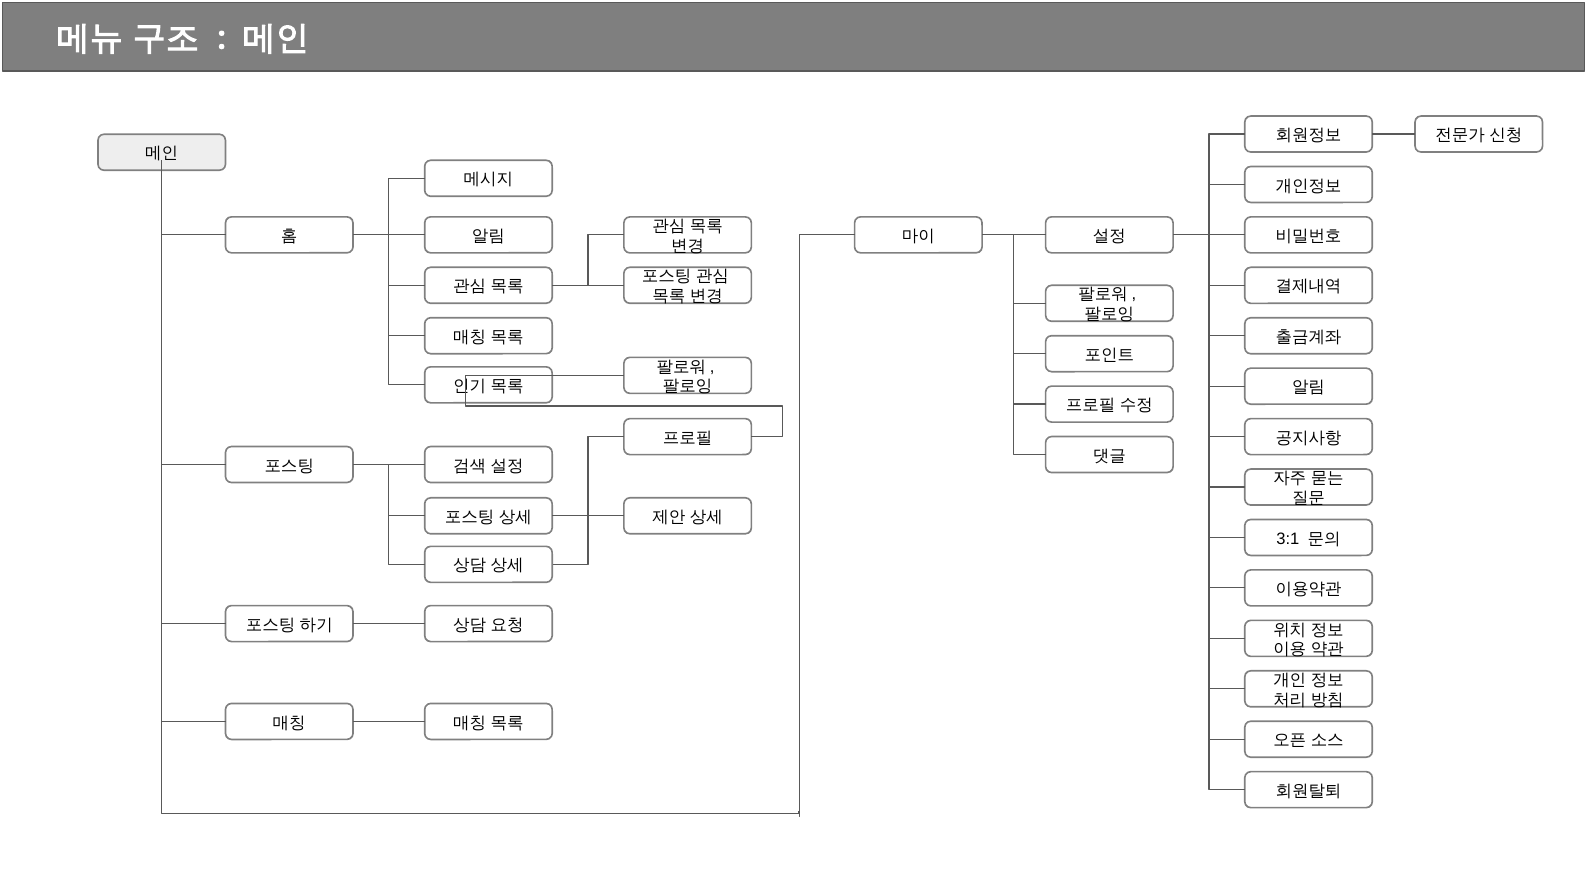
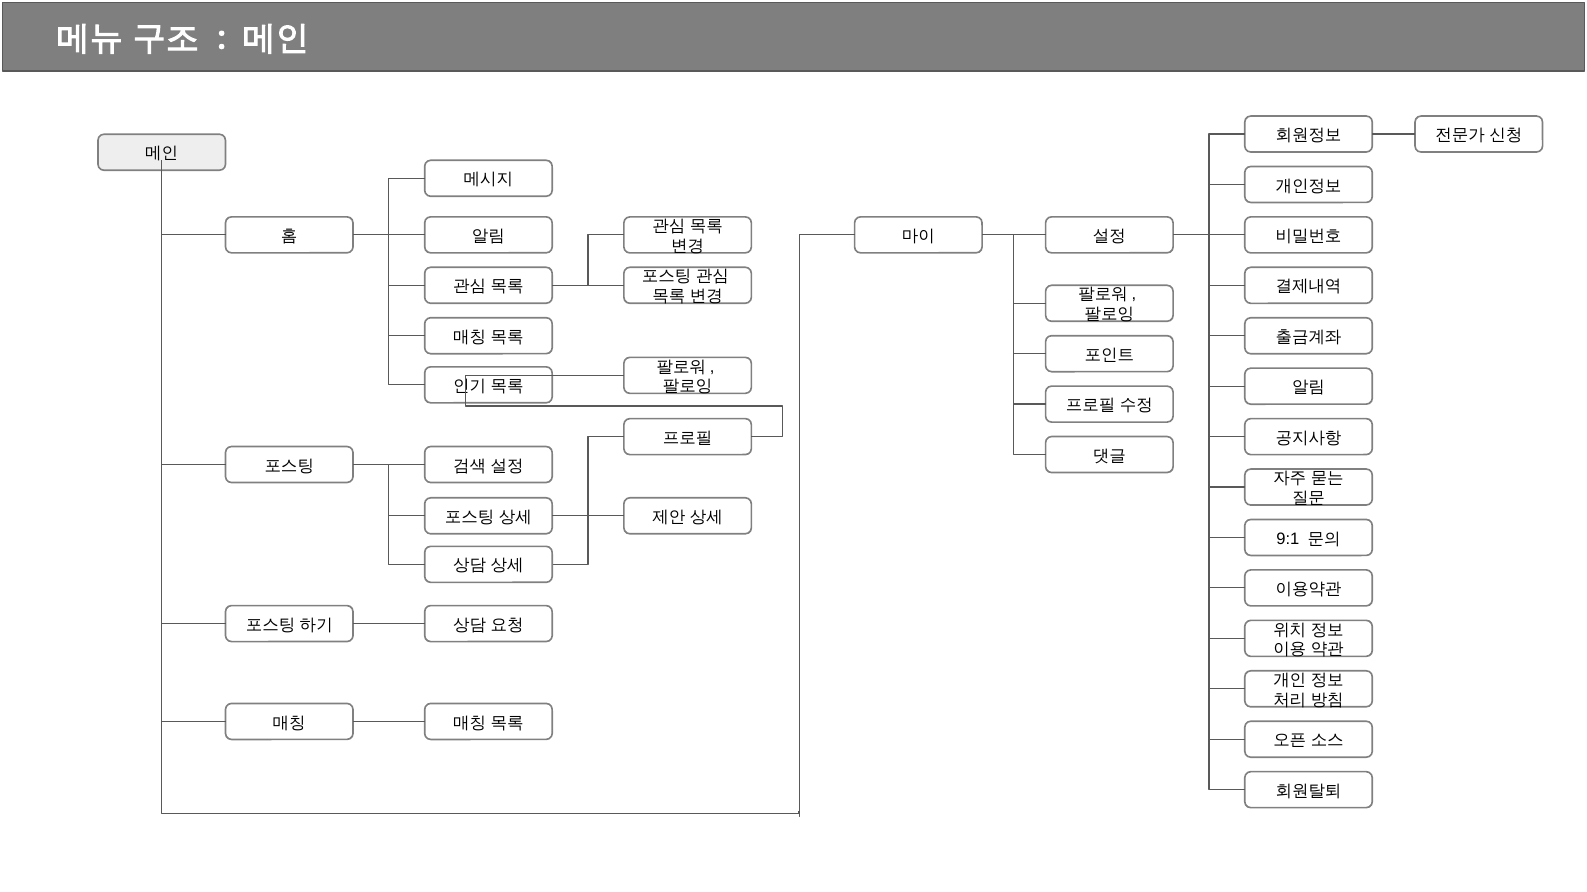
3:1: 3:1 -> 9:1
